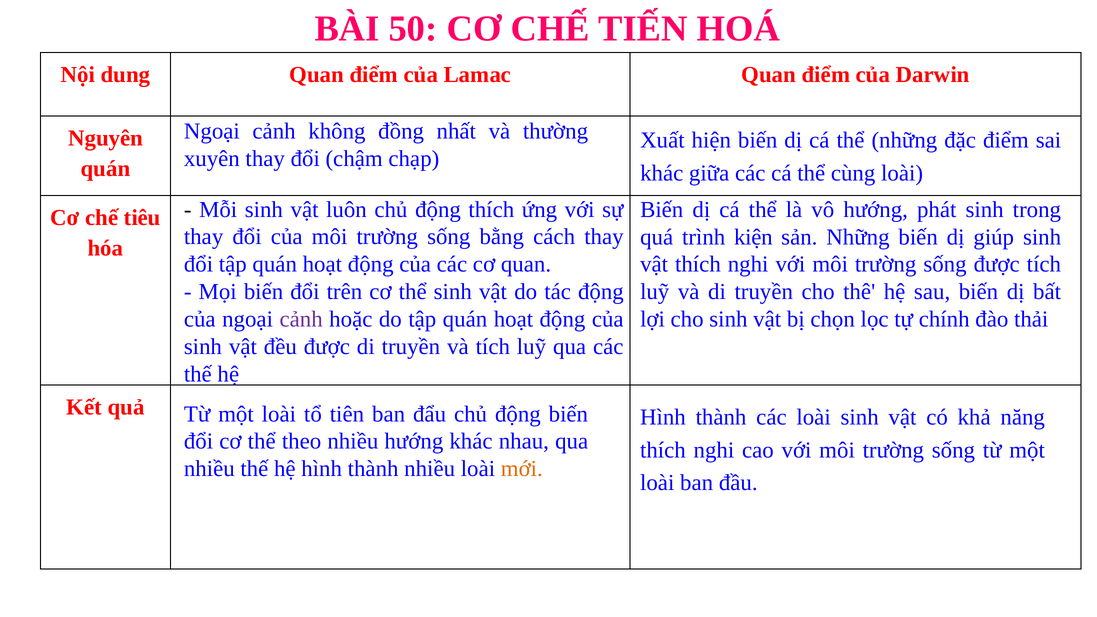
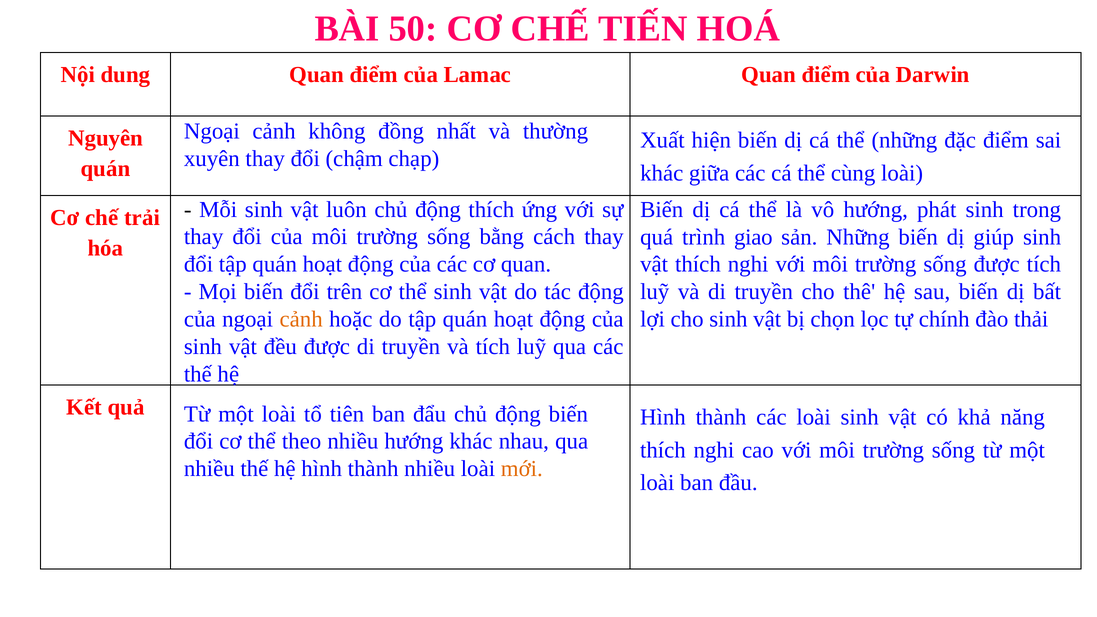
tiêu: tiêu -> trải
kiện: kiện -> giao
cảnh at (301, 319) colour: purple -> orange
